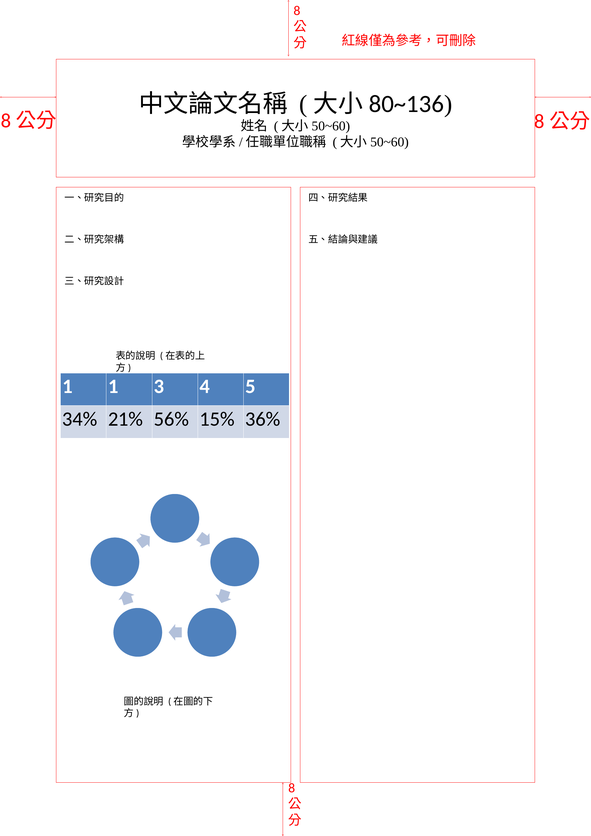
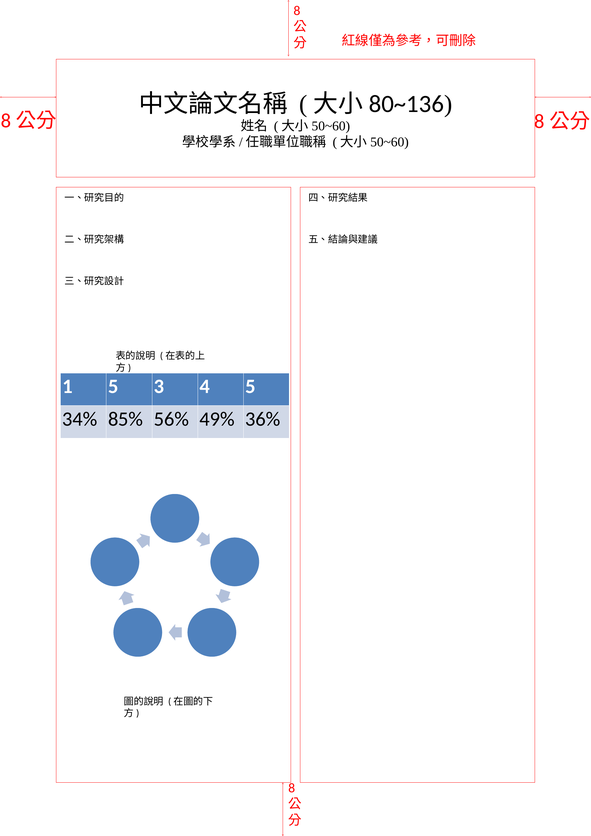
1 1: 1 -> 5
21%: 21% -> 85%
15%: 15% -> 49%
